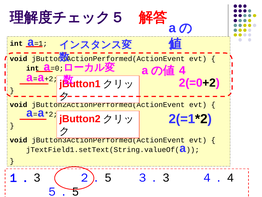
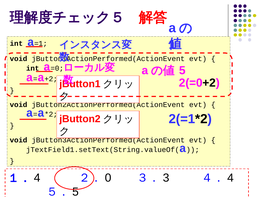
4 at (182, 70): 4 -> 5
3 at (37, 177): 3 -> 4
5 at (108, 177): 5 -> 0
